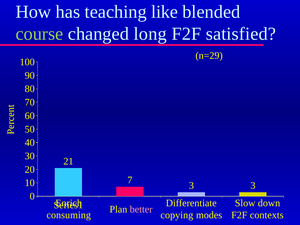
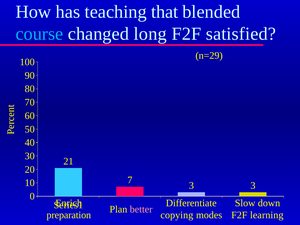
like: like -> that
course colour: light green -> light blue
consuming: consuming -> preparation
contexts: contexts -> learning
